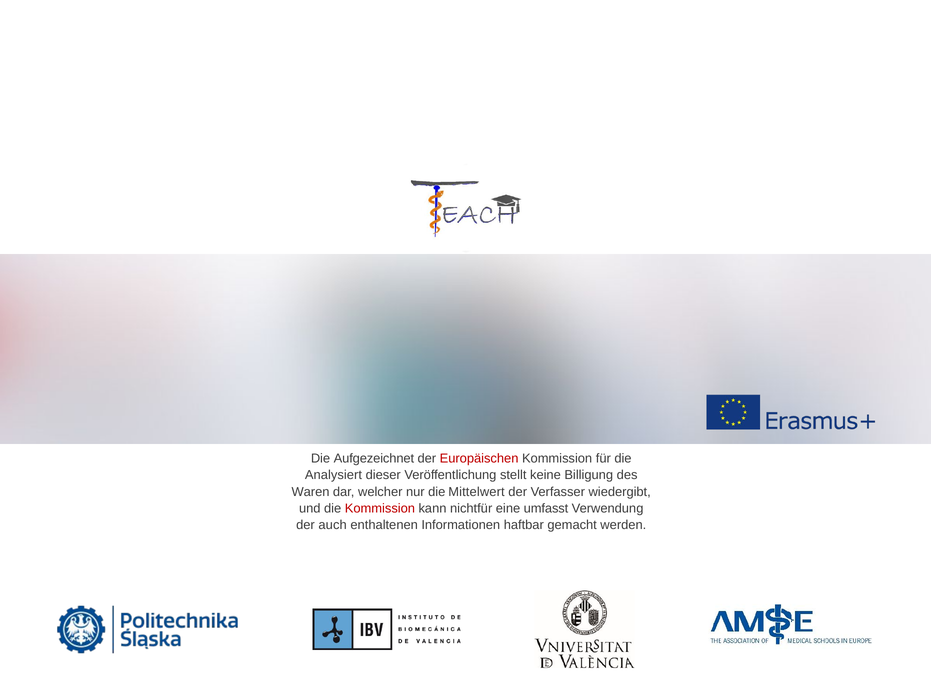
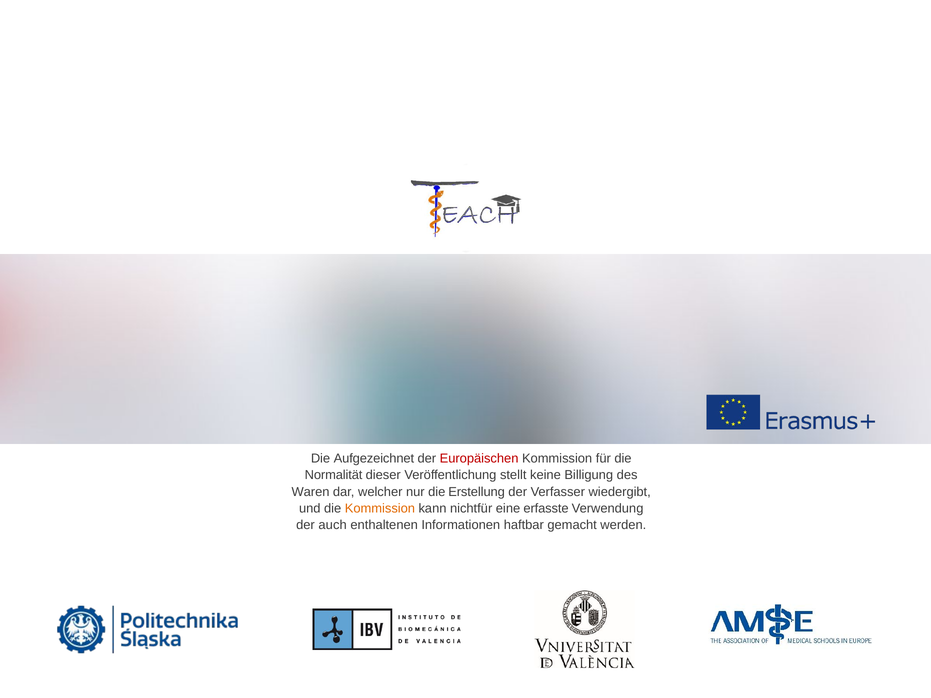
Analysiert: Analysiert -> Normalität
Mittelwert: Mittelwert -> Erstellung
Kommission at (380, 509) colour: red -> orange
umfasst: umfasst -> erfasste
